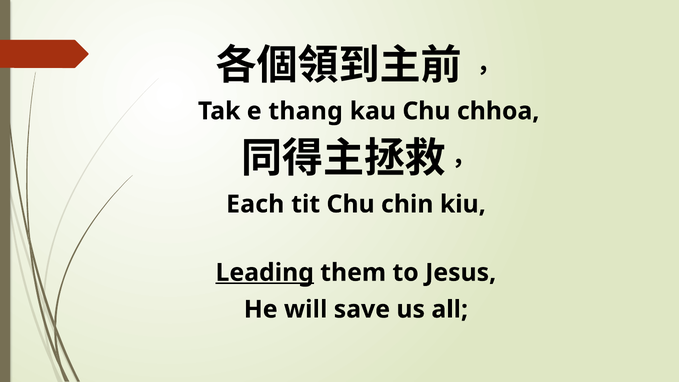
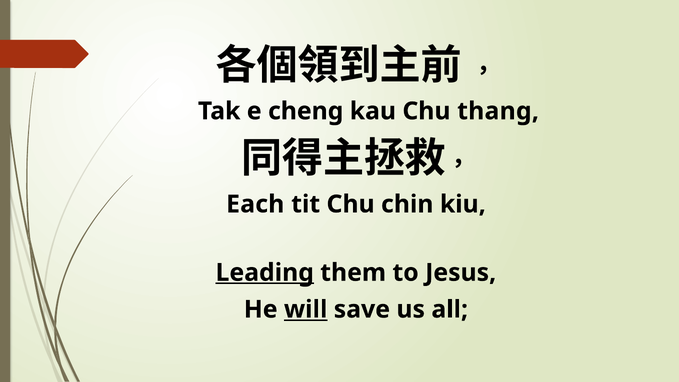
thang: thang -> cheng
chhoa: chhoa -> thang
will underline: none -> present
